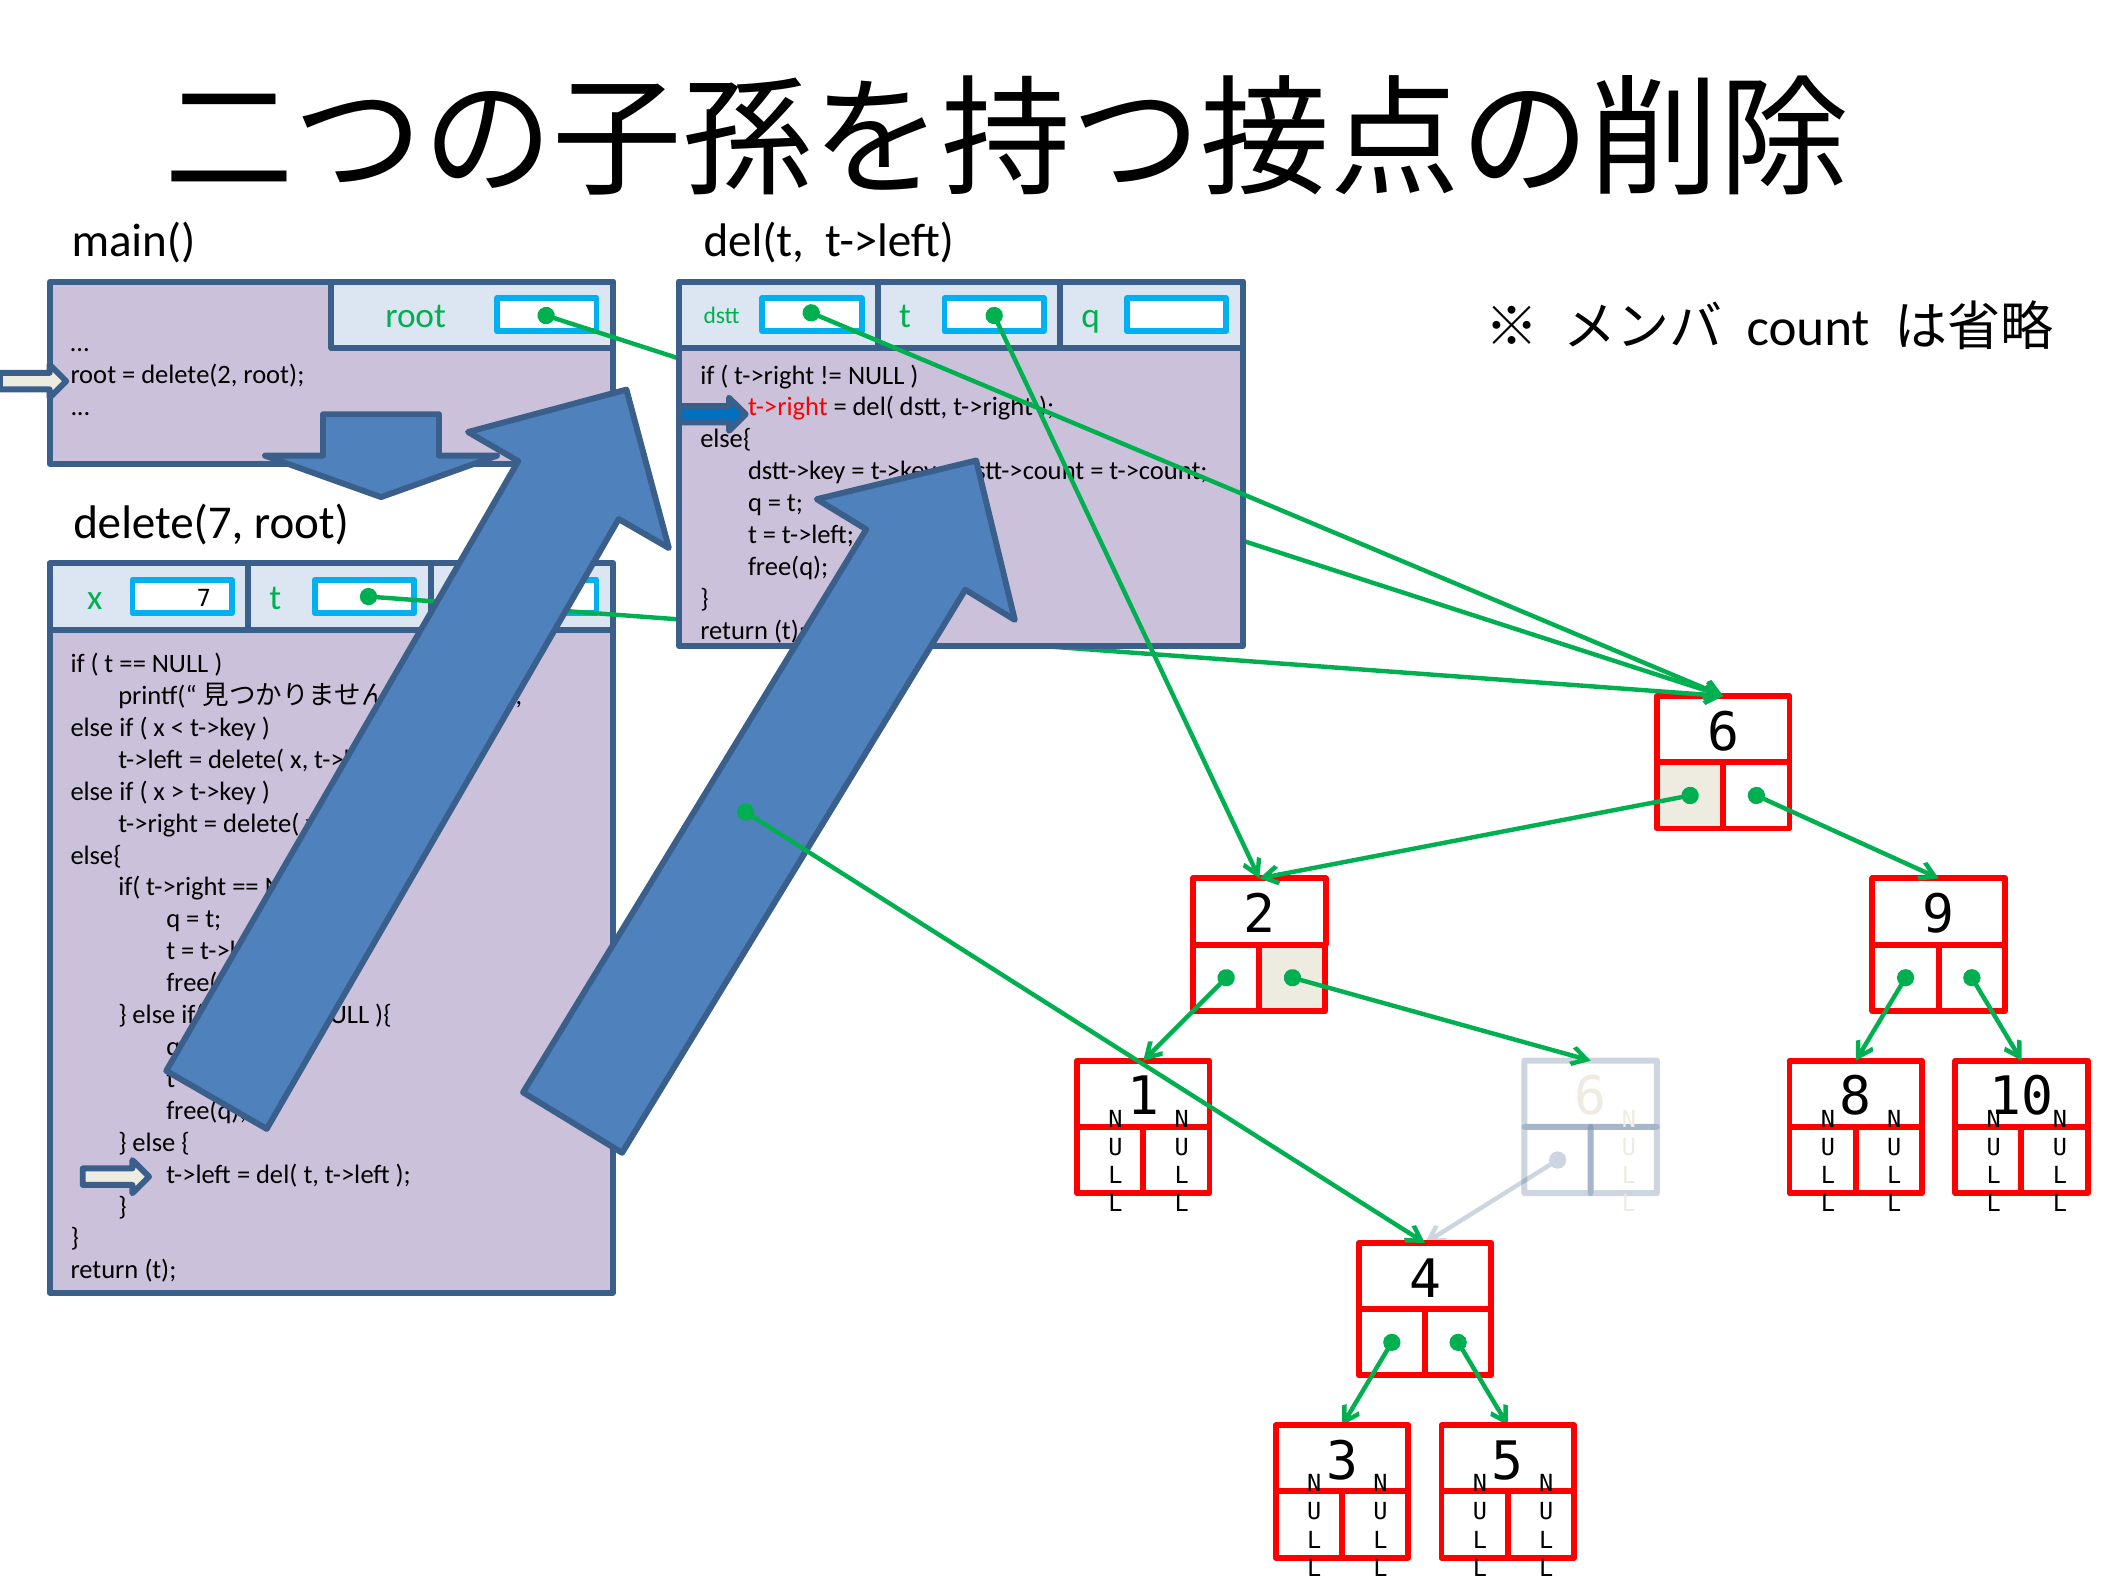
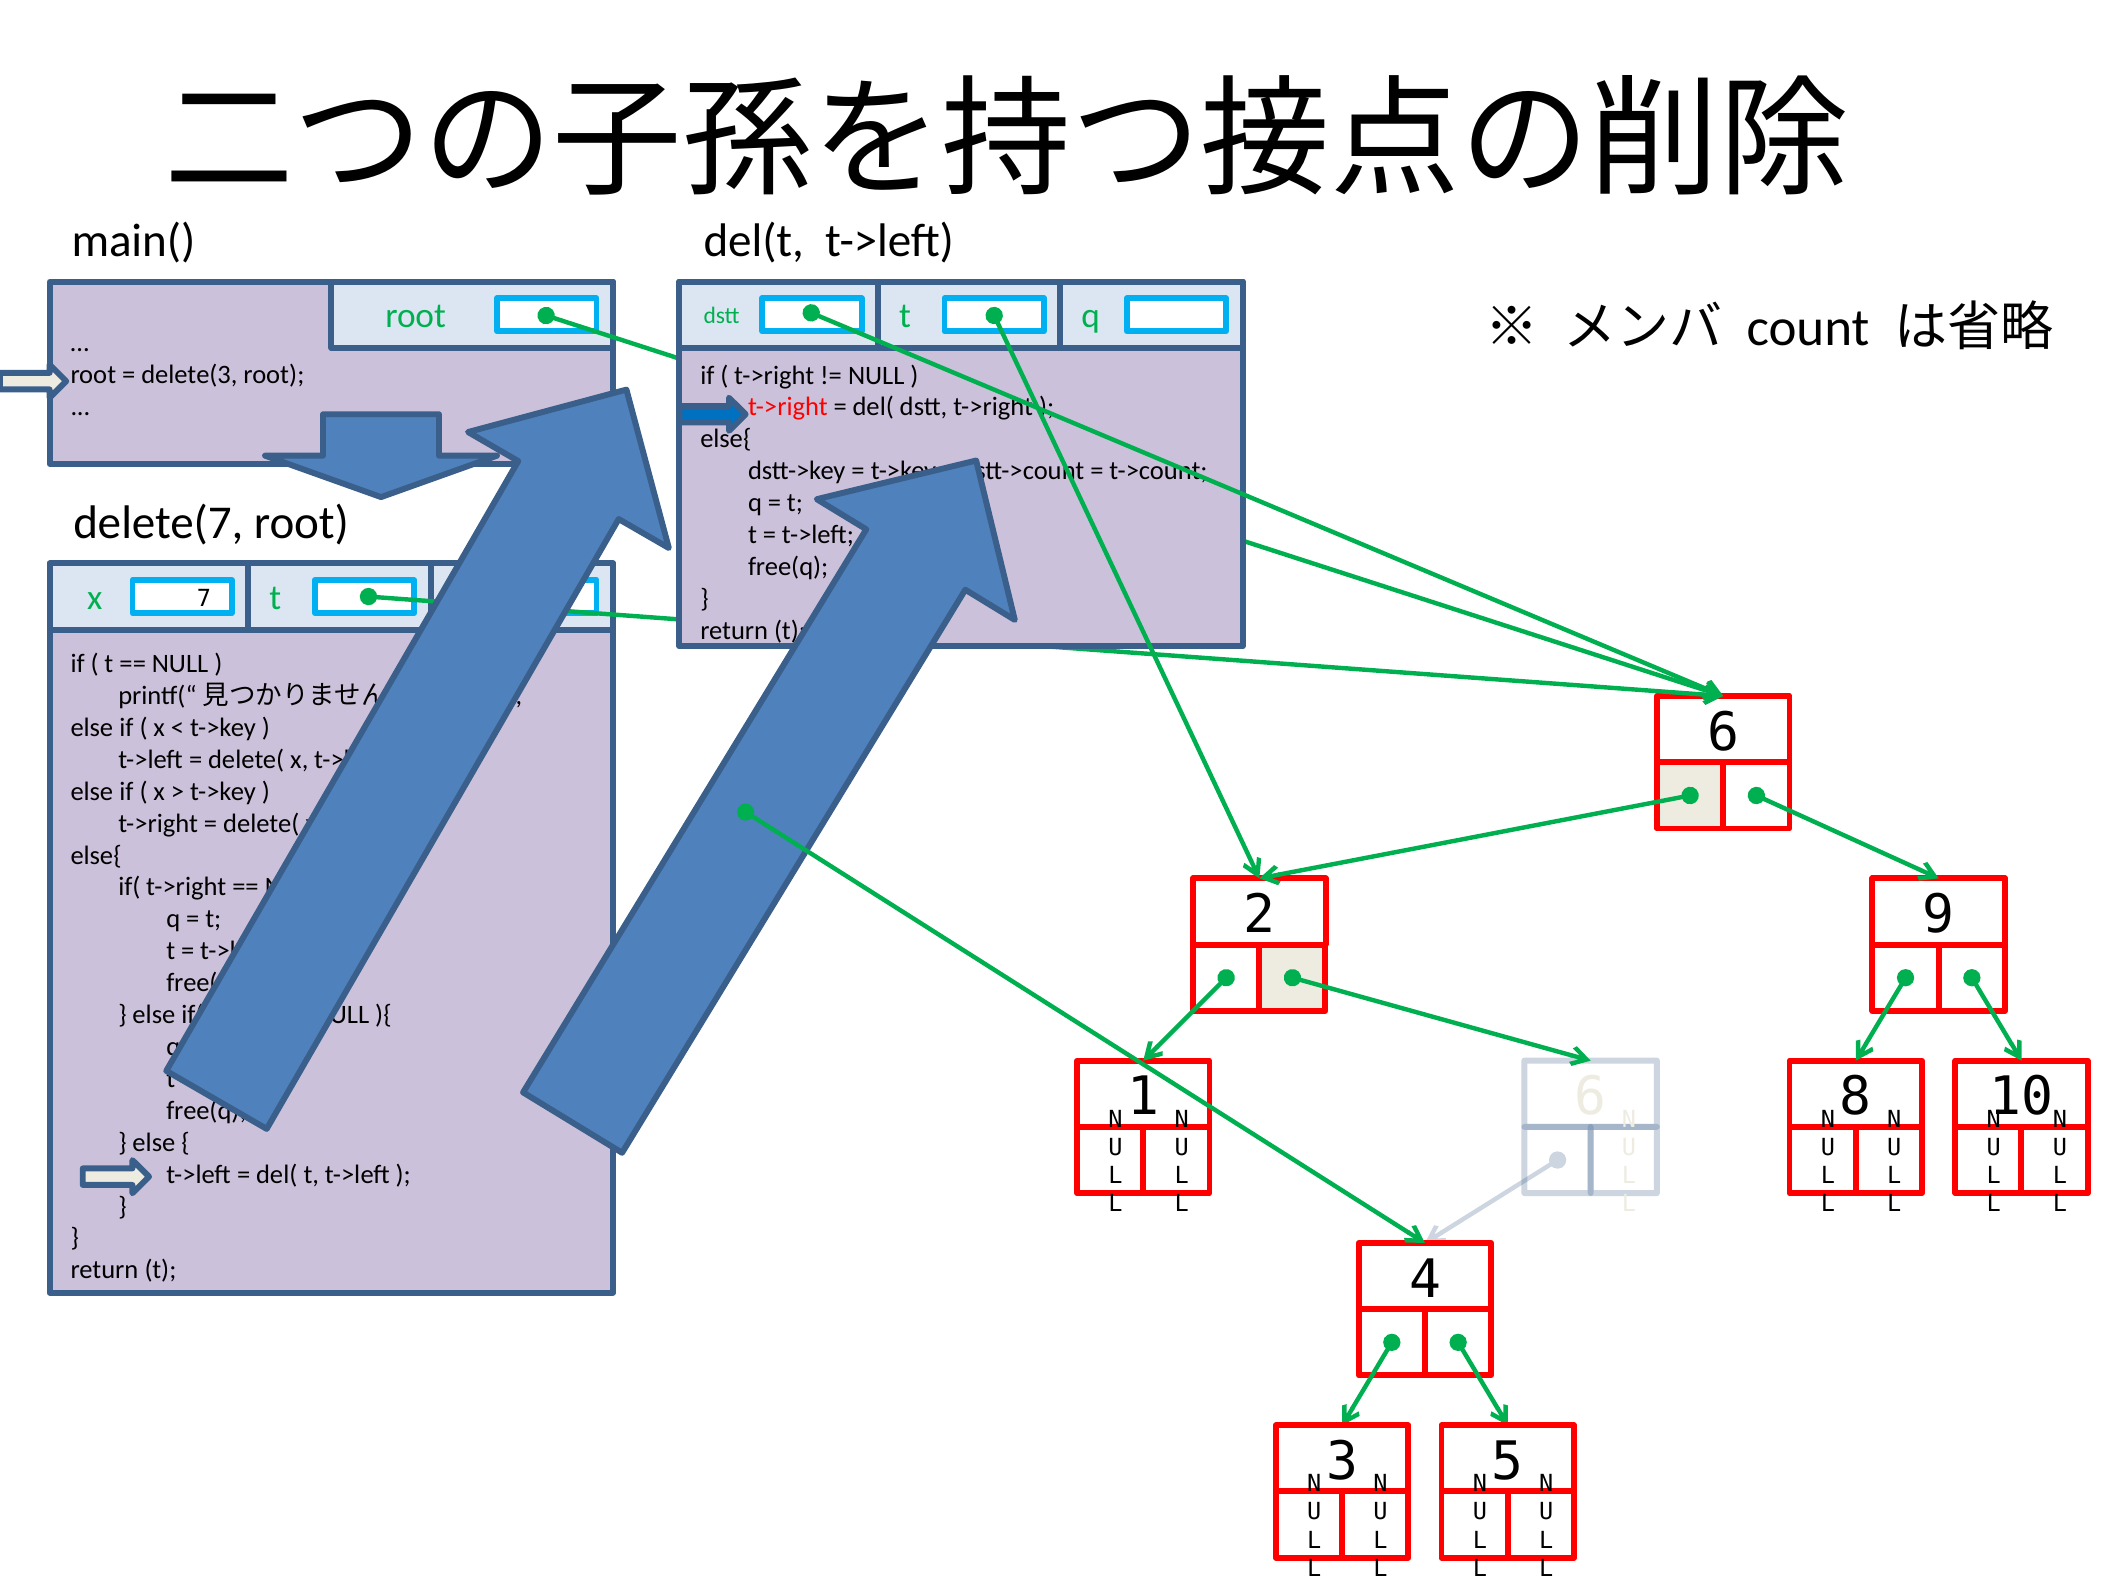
delete(2: delete(2 -> delete(3
